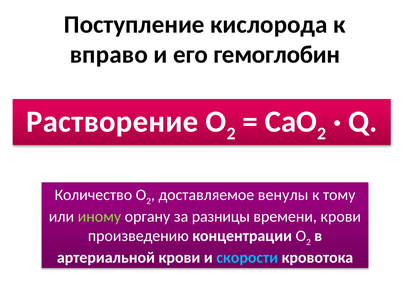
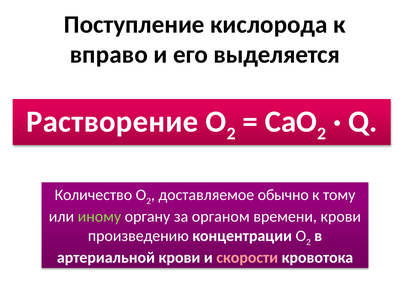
гемоглобин: гемоглобин -> выделяется
венулы: венулы -> обычно
разницы: разницы -> органом
скорости colour: light blue -> pink
